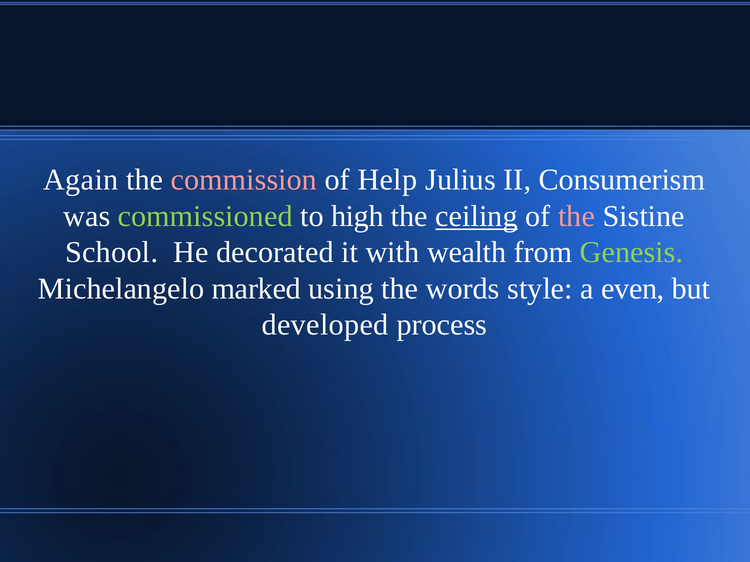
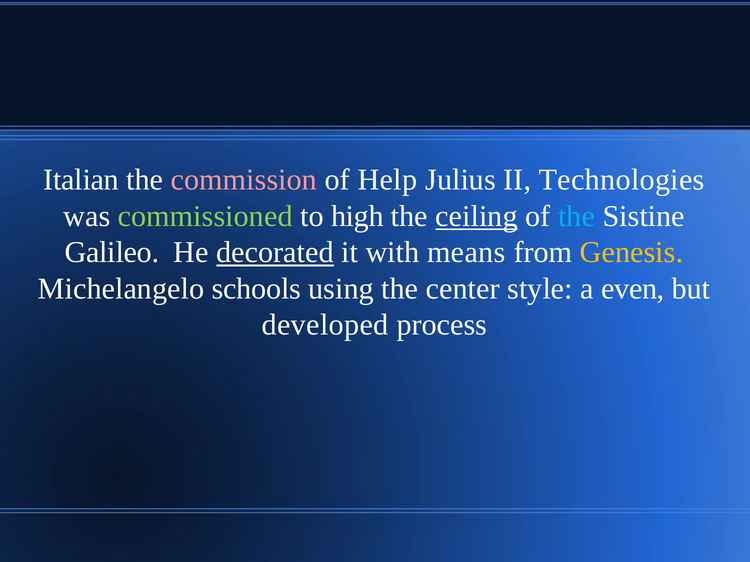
Again: Again -> Italian
Consumerism: Consumerism -> Technologies
the at (576, 216) colour: pink -> light blue
School: School -> Galileo
decorated underline: none -> present
wealth: wealth -> means
Genesis colour: light green -> yellow
marked: marked -> schools
words: words -> center
